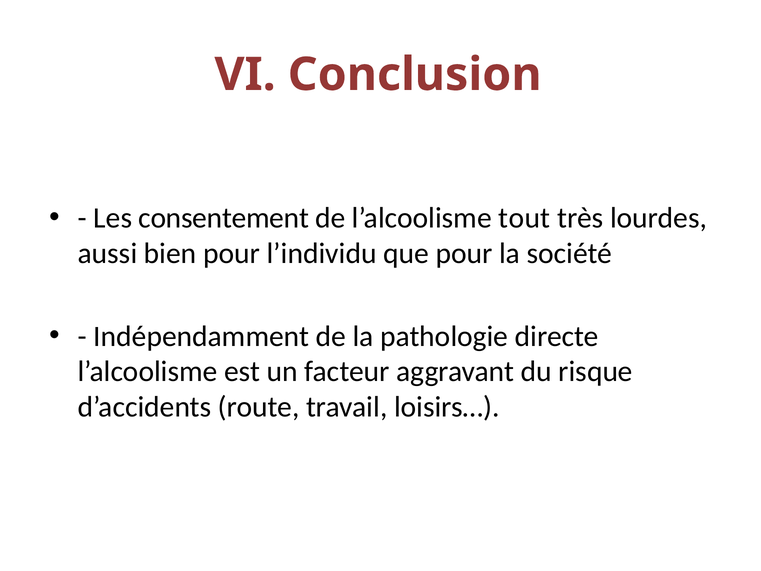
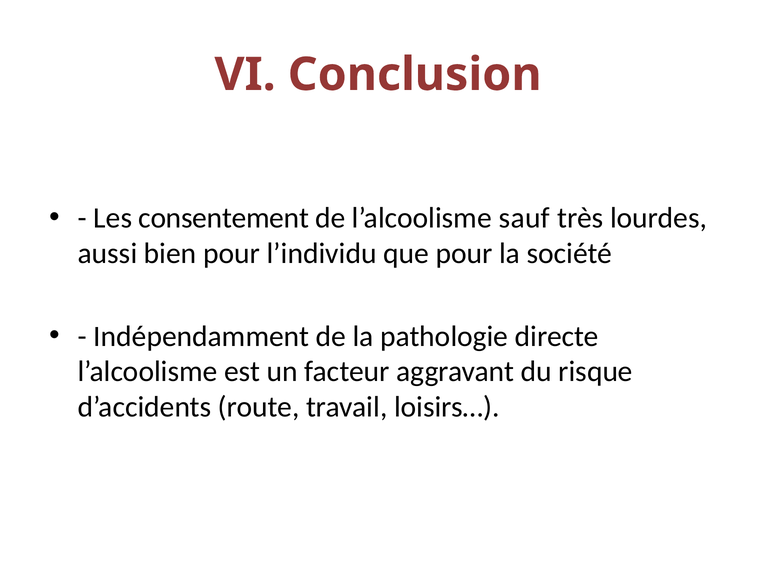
tout: tout -> sauf
